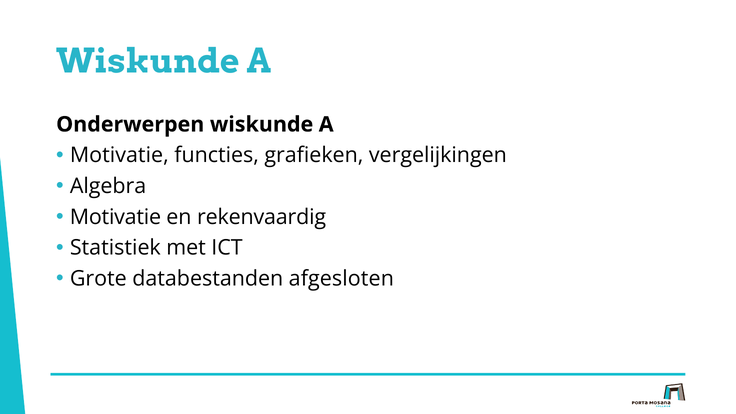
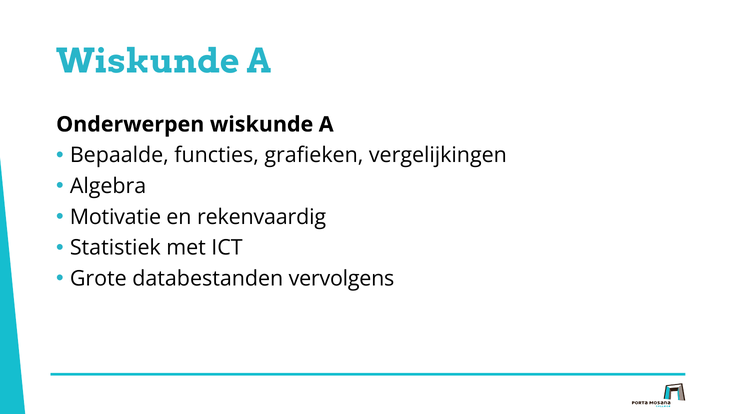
Motivatie at (119, 155): Motivatie -> Bepaalde
afgesloten: afgesloten -> vervolgens
